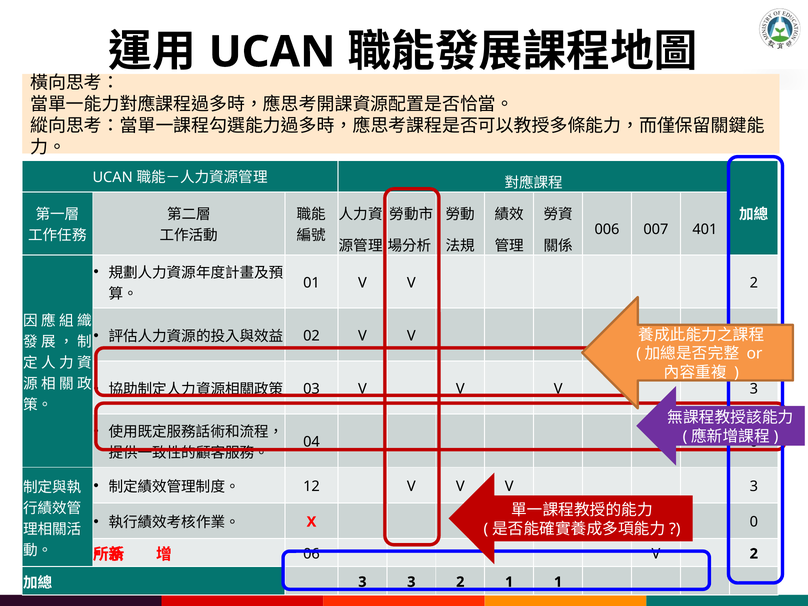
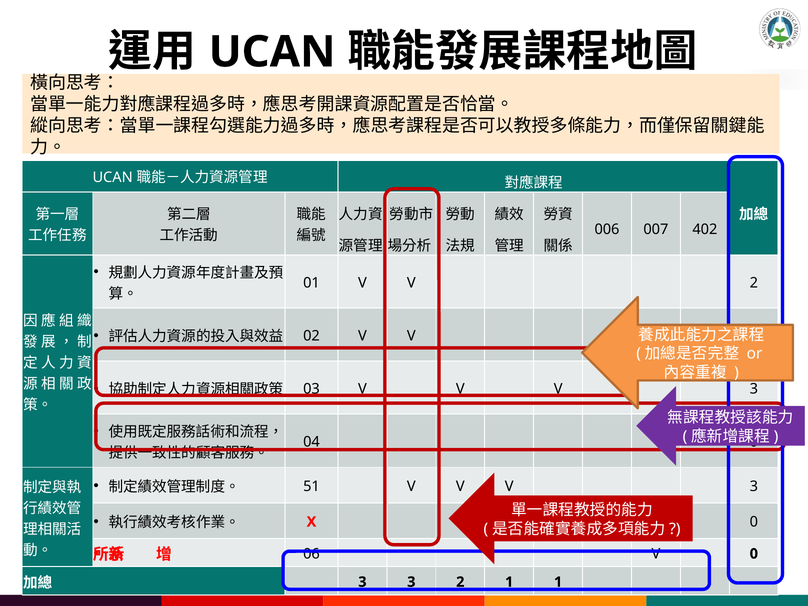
401: 401 -> 402
12: 12 -> 51
2 at (754, 554): 2 -> 0
